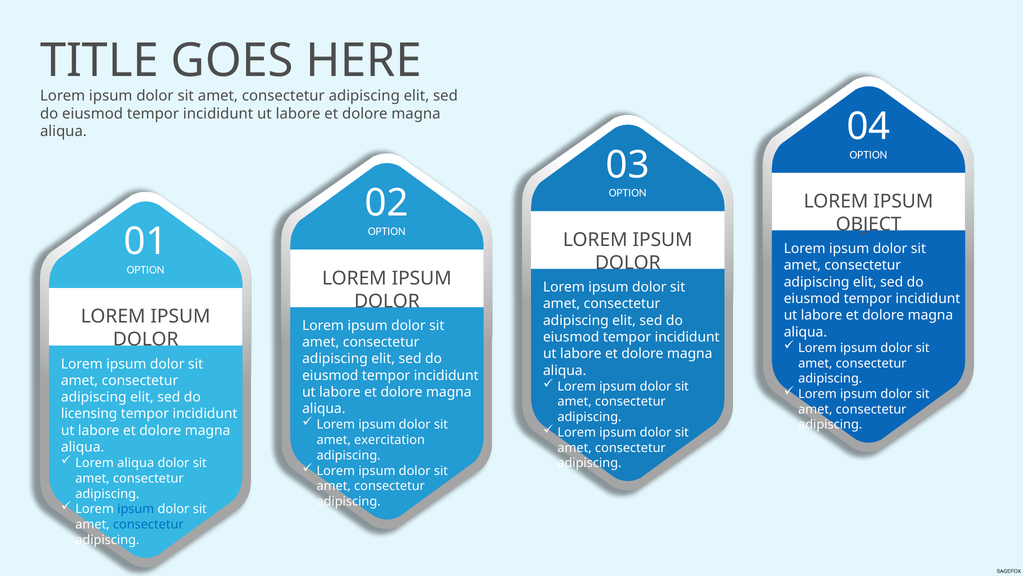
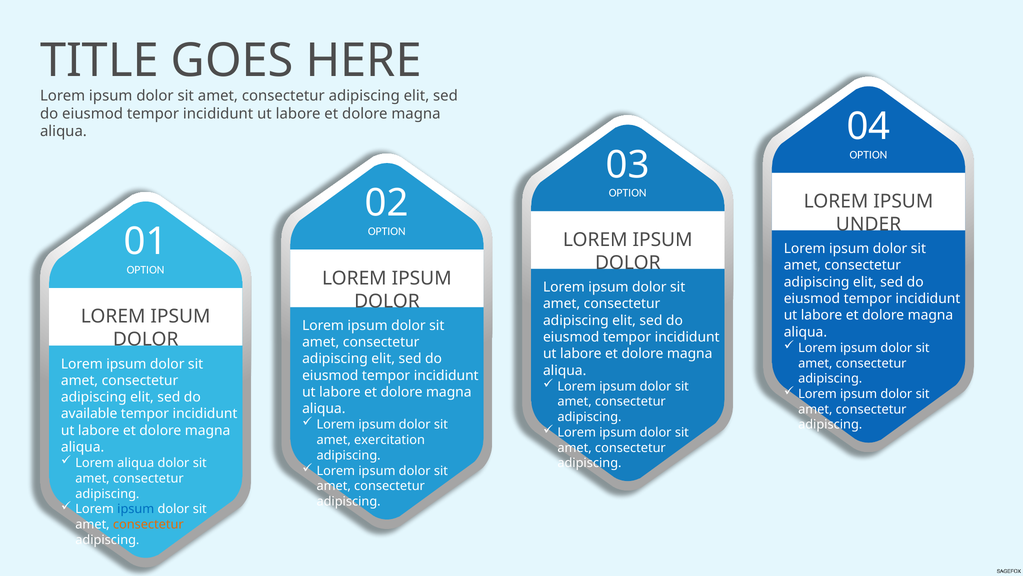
OBJECT: OBJECT -> UNDER
licensing: licensing -> available
consectetur at (148, 524) colour: blue -> orange
